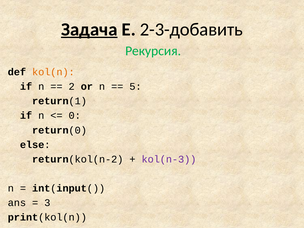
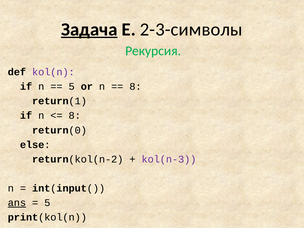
2-3-добавить: 2-3-добавить -> 2-3-символы
kol(n colour: orange -> purple
2 at (72, 87): 2 -> 5
5 at (135, 87): 5 -> 8
0 at (75, 116): 0 -> 8
ans underline: none -> present
3 at (47, 203): 3 -> 5
